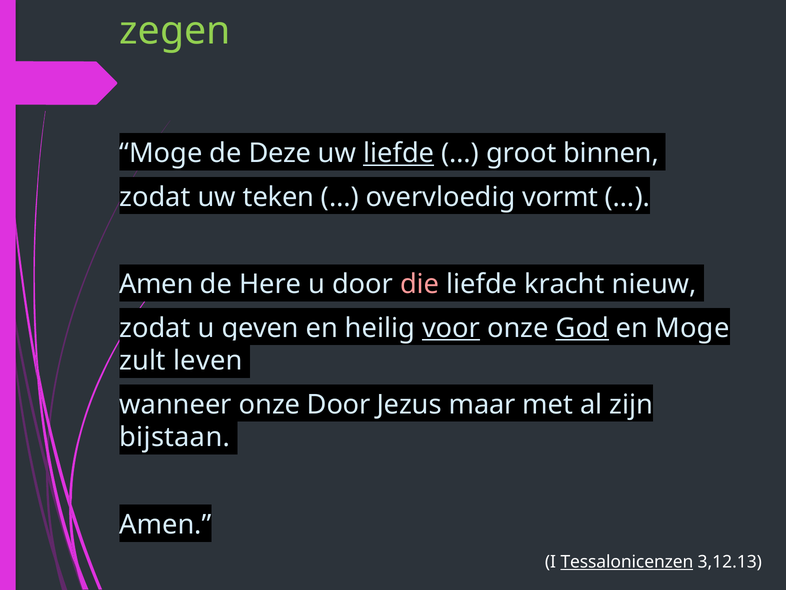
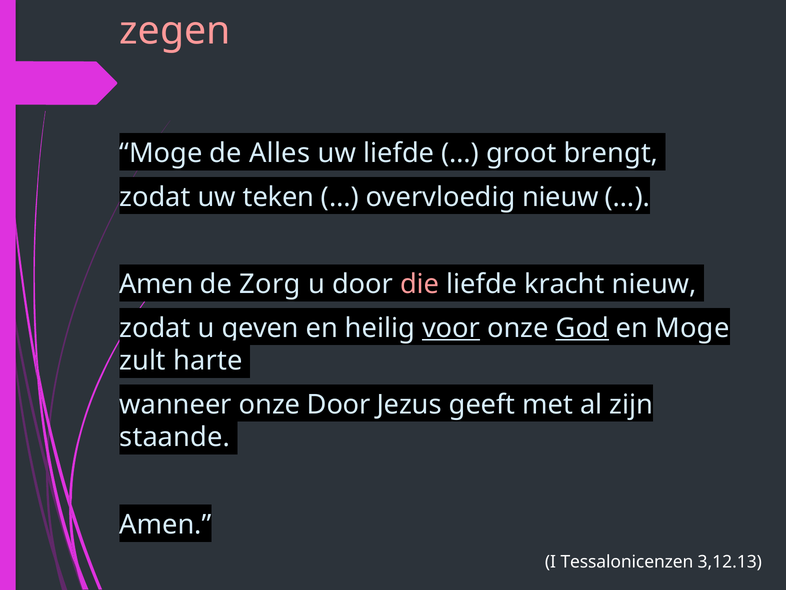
zegen colour: light green -> pink
Deze: Deze -> Alles
liefde at (399, 153) underline: present -> none
binnen: binnen -> brengt
overvloedig vormt: vormt -> nieuw
Here: Here -> Zorg
leven: leven -> harte
maar: maar -> geeft
bijstaan: bijstaan -> staande
Tessalonicenzen underline: present -> none
